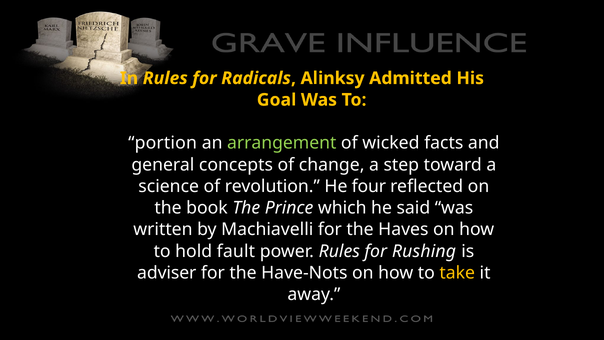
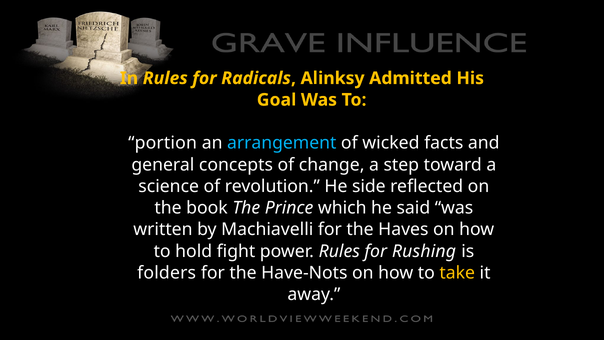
arrangement colour: light green -> light blue
four: four -> side
fault: fault -> fight
adviser: adviser -> folders
